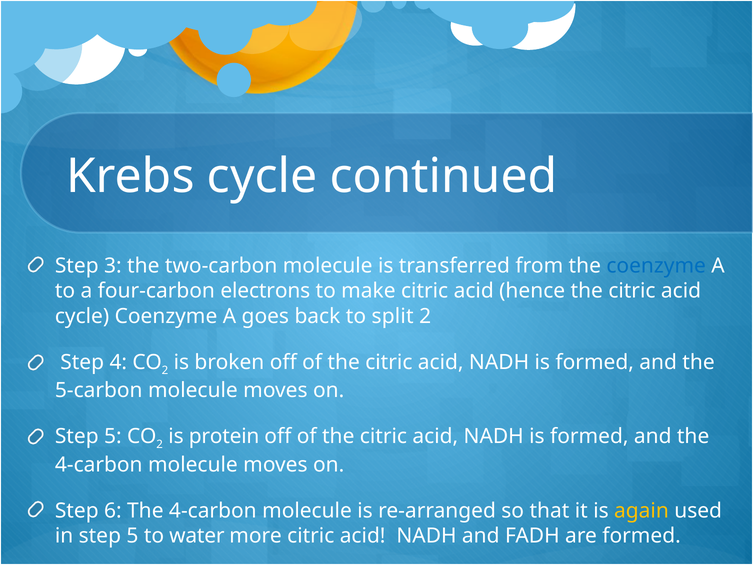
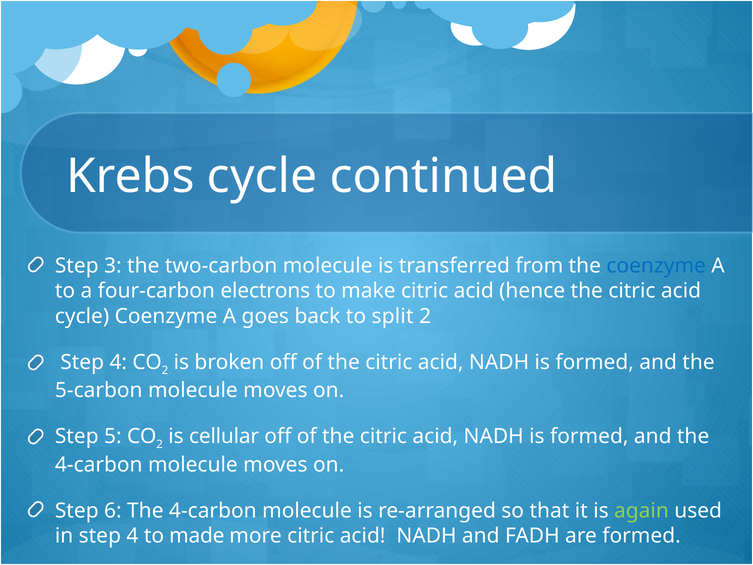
protein: protein -> cellular
again colour: yellow -> light green
in step 5: 5 -> 4
water: water -> made
